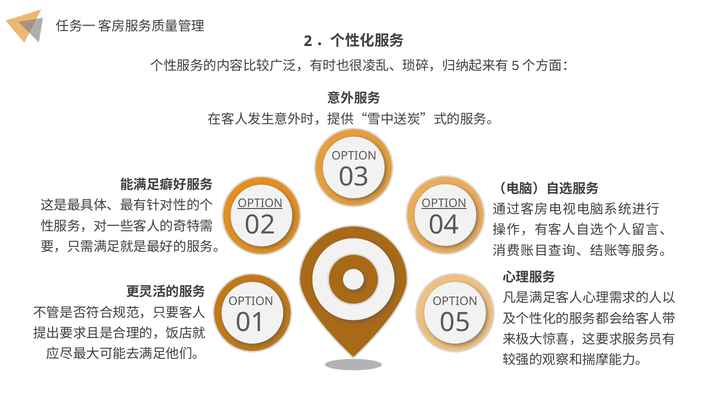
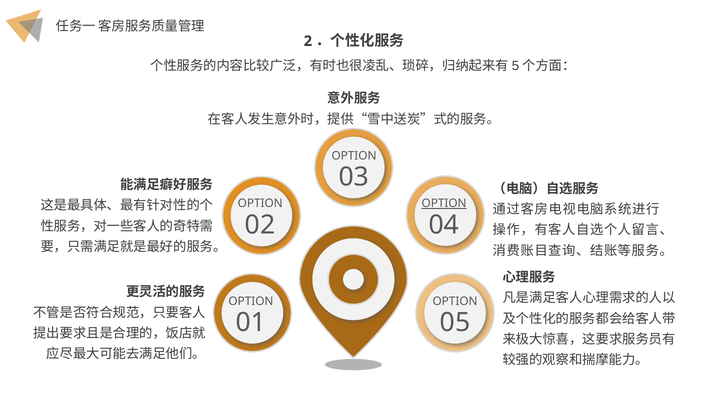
OPTION at (260, 203) underline: present -> none
